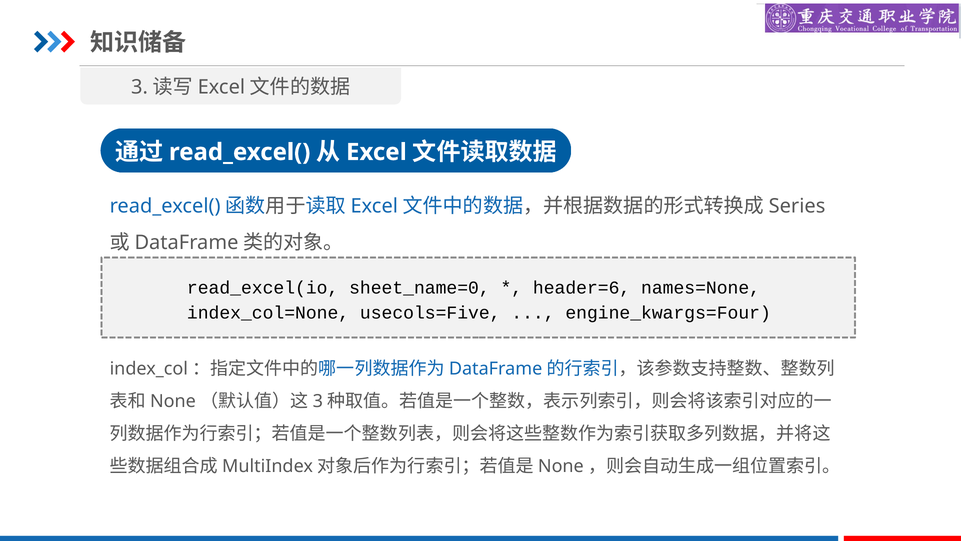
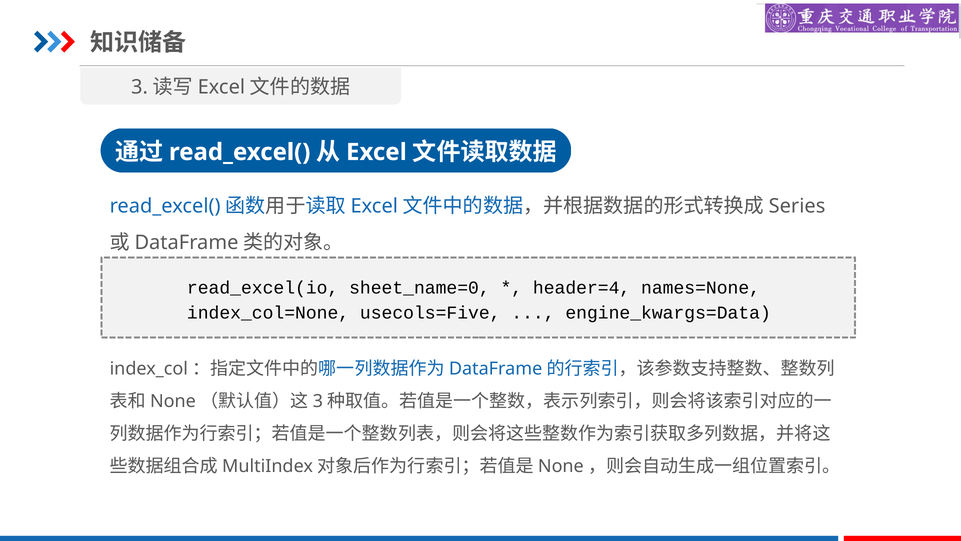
header=6: header=6 -> header=4
engine_kwargs=Four: engine_kwargs=Four -> engine_kwargs=Data
